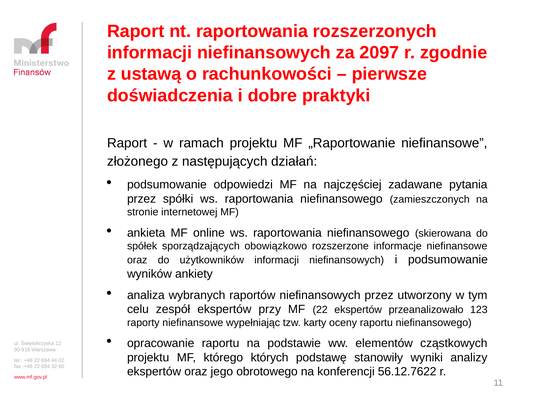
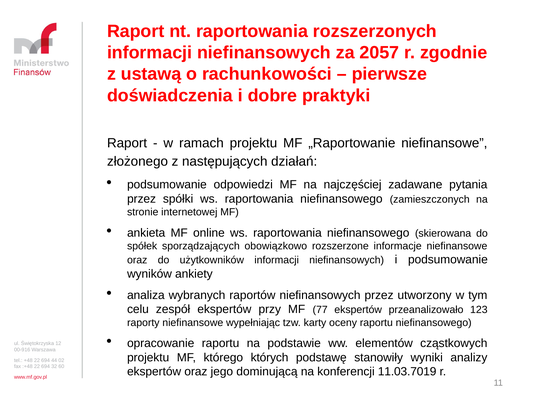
2097: 2097 -> 2057
MF 22: 22 -> 77
obrotowego: obrotowego -> dominującą
56.12.7622: 56.12.7622 -> 11.03.7019
